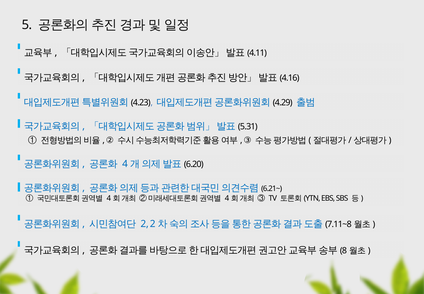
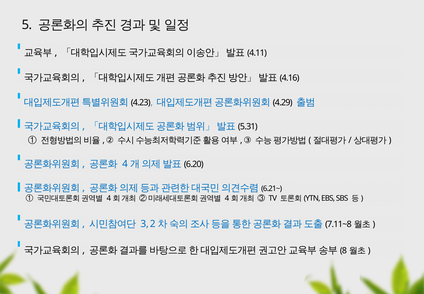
2: 2 -> 3
